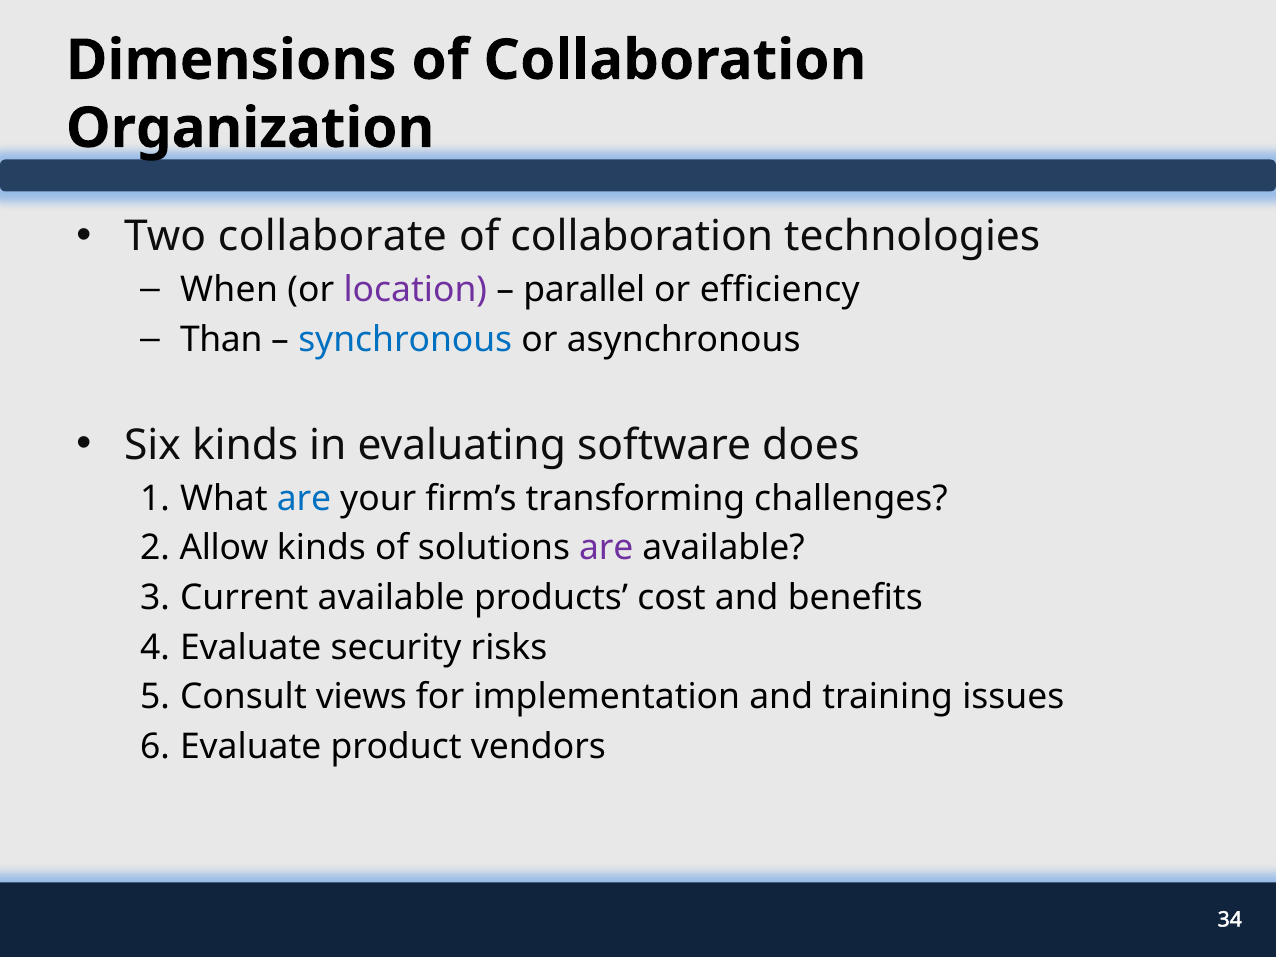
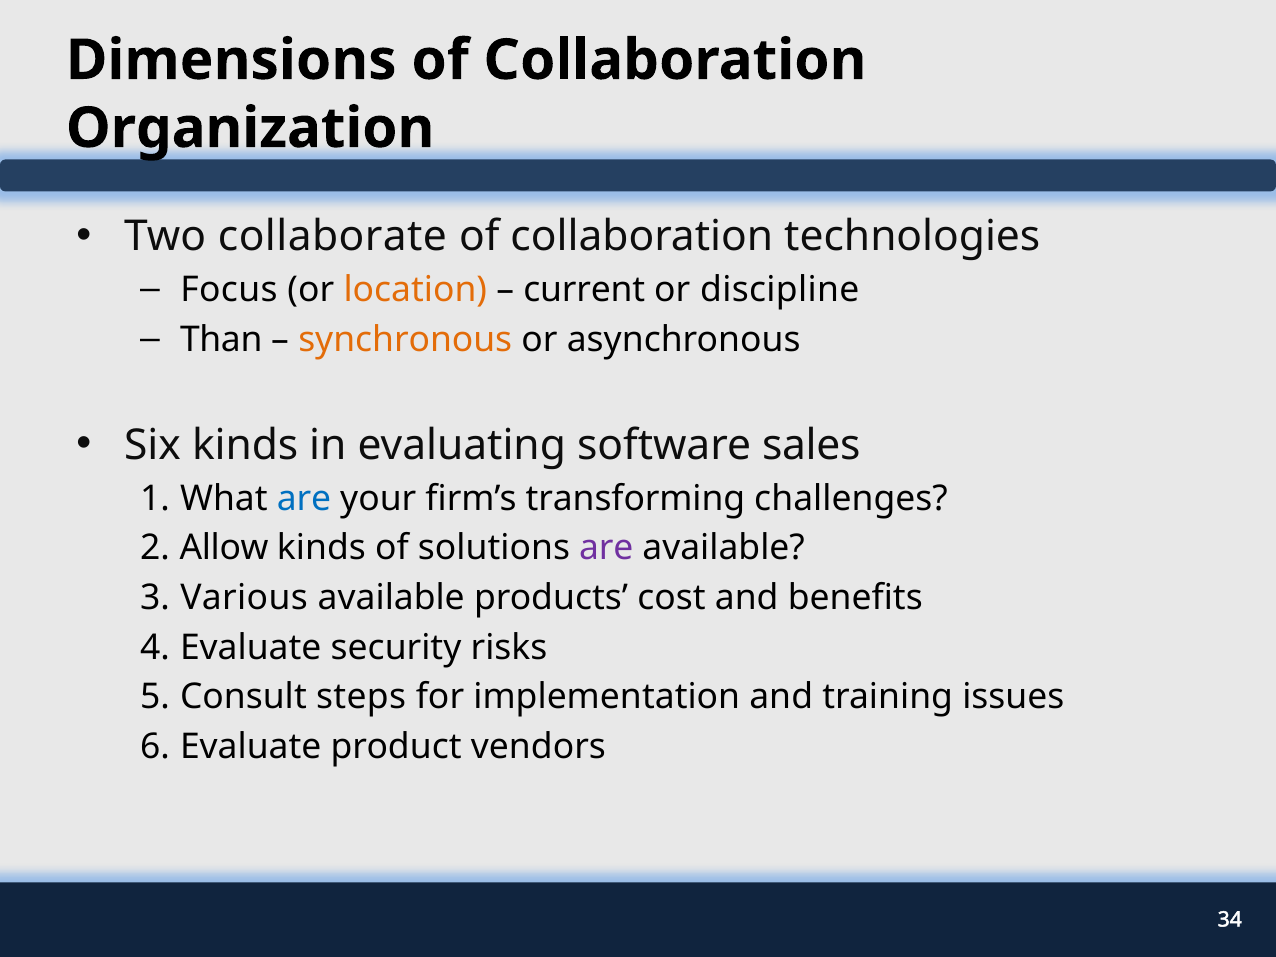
When: When -> Focus
location colour: purple -> orange
parallel: parallel -> current
efficiency: efficiency -> discipline
synchronous colour: blue -> orange
does: does -> sales
Current: Current -> Various
views: views -> steps
